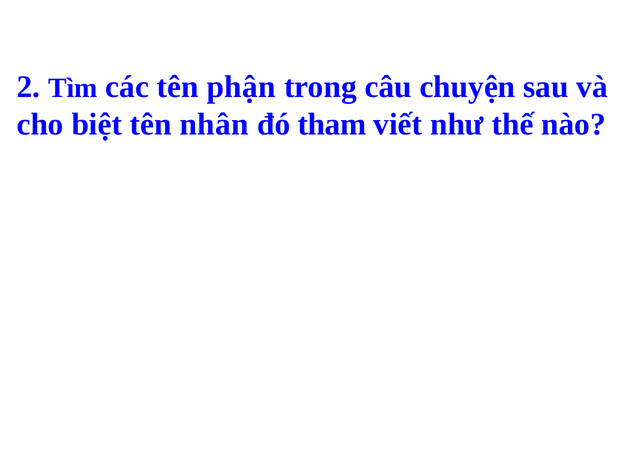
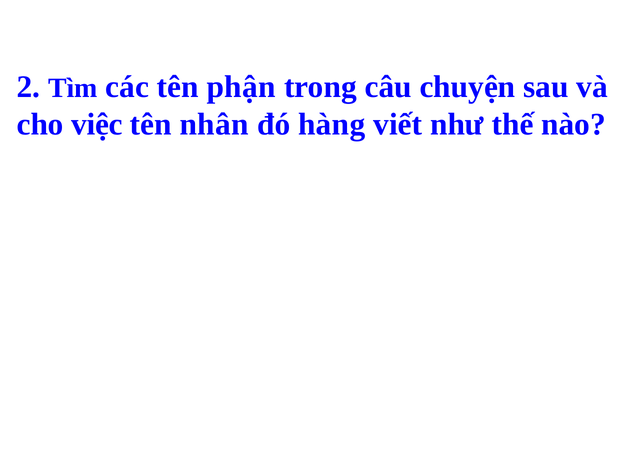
biệt: biệt -> việc
tham: tham -> hàng
